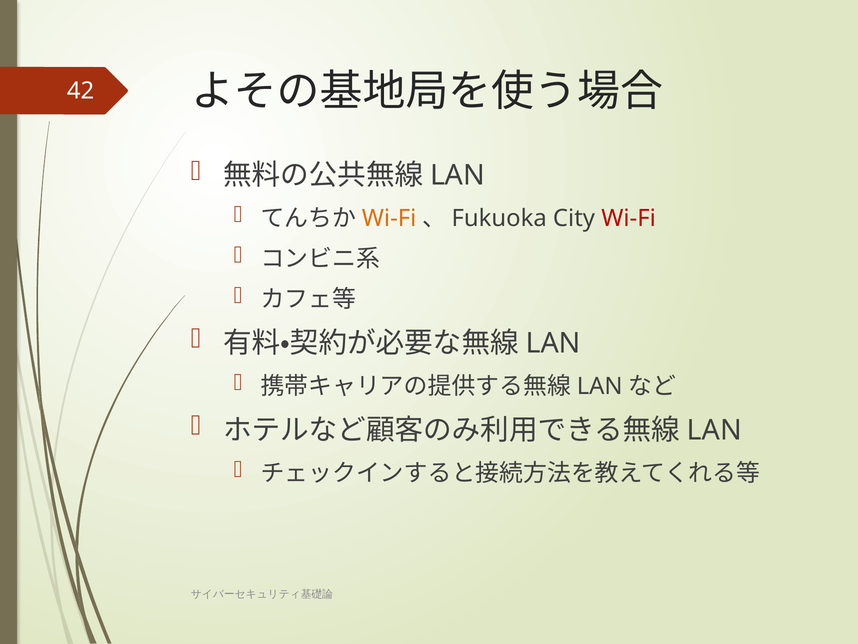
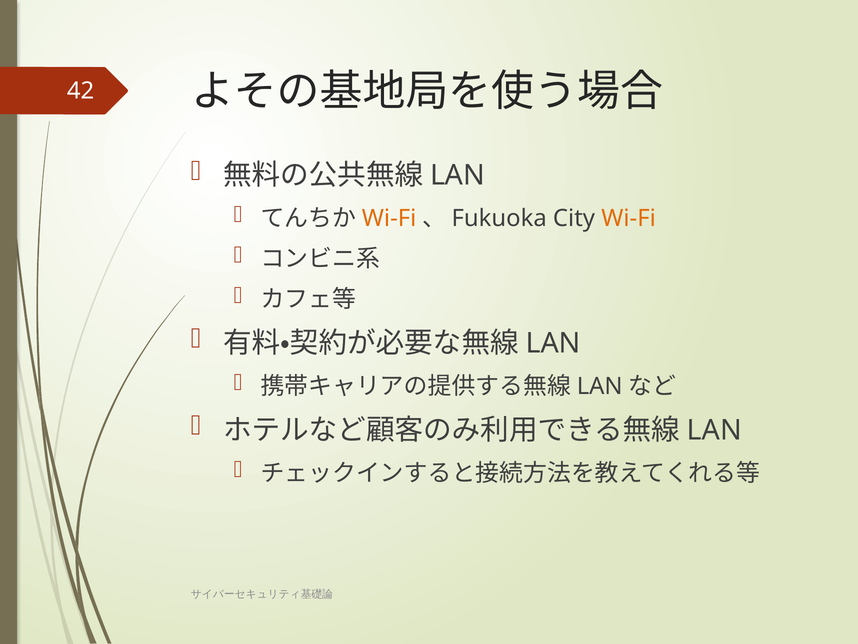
Wi-Fi at (629, 218) colour: red -> orange
